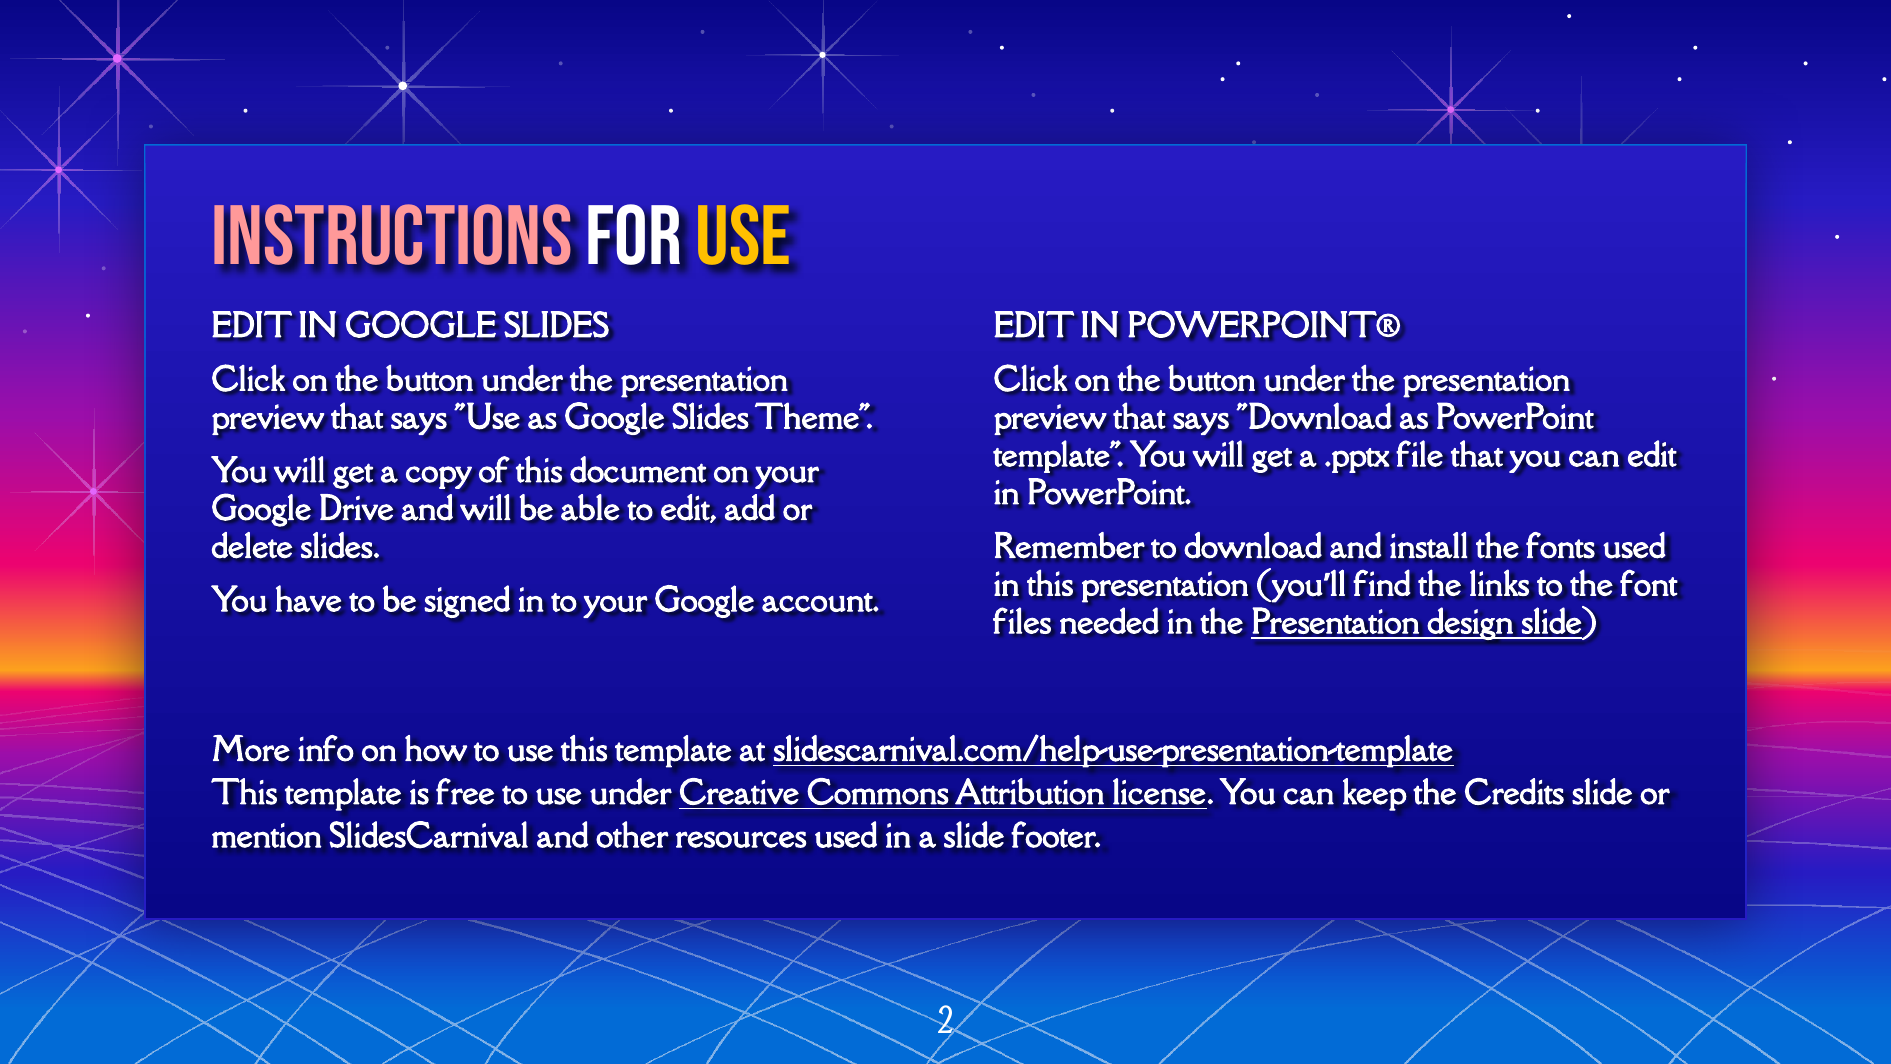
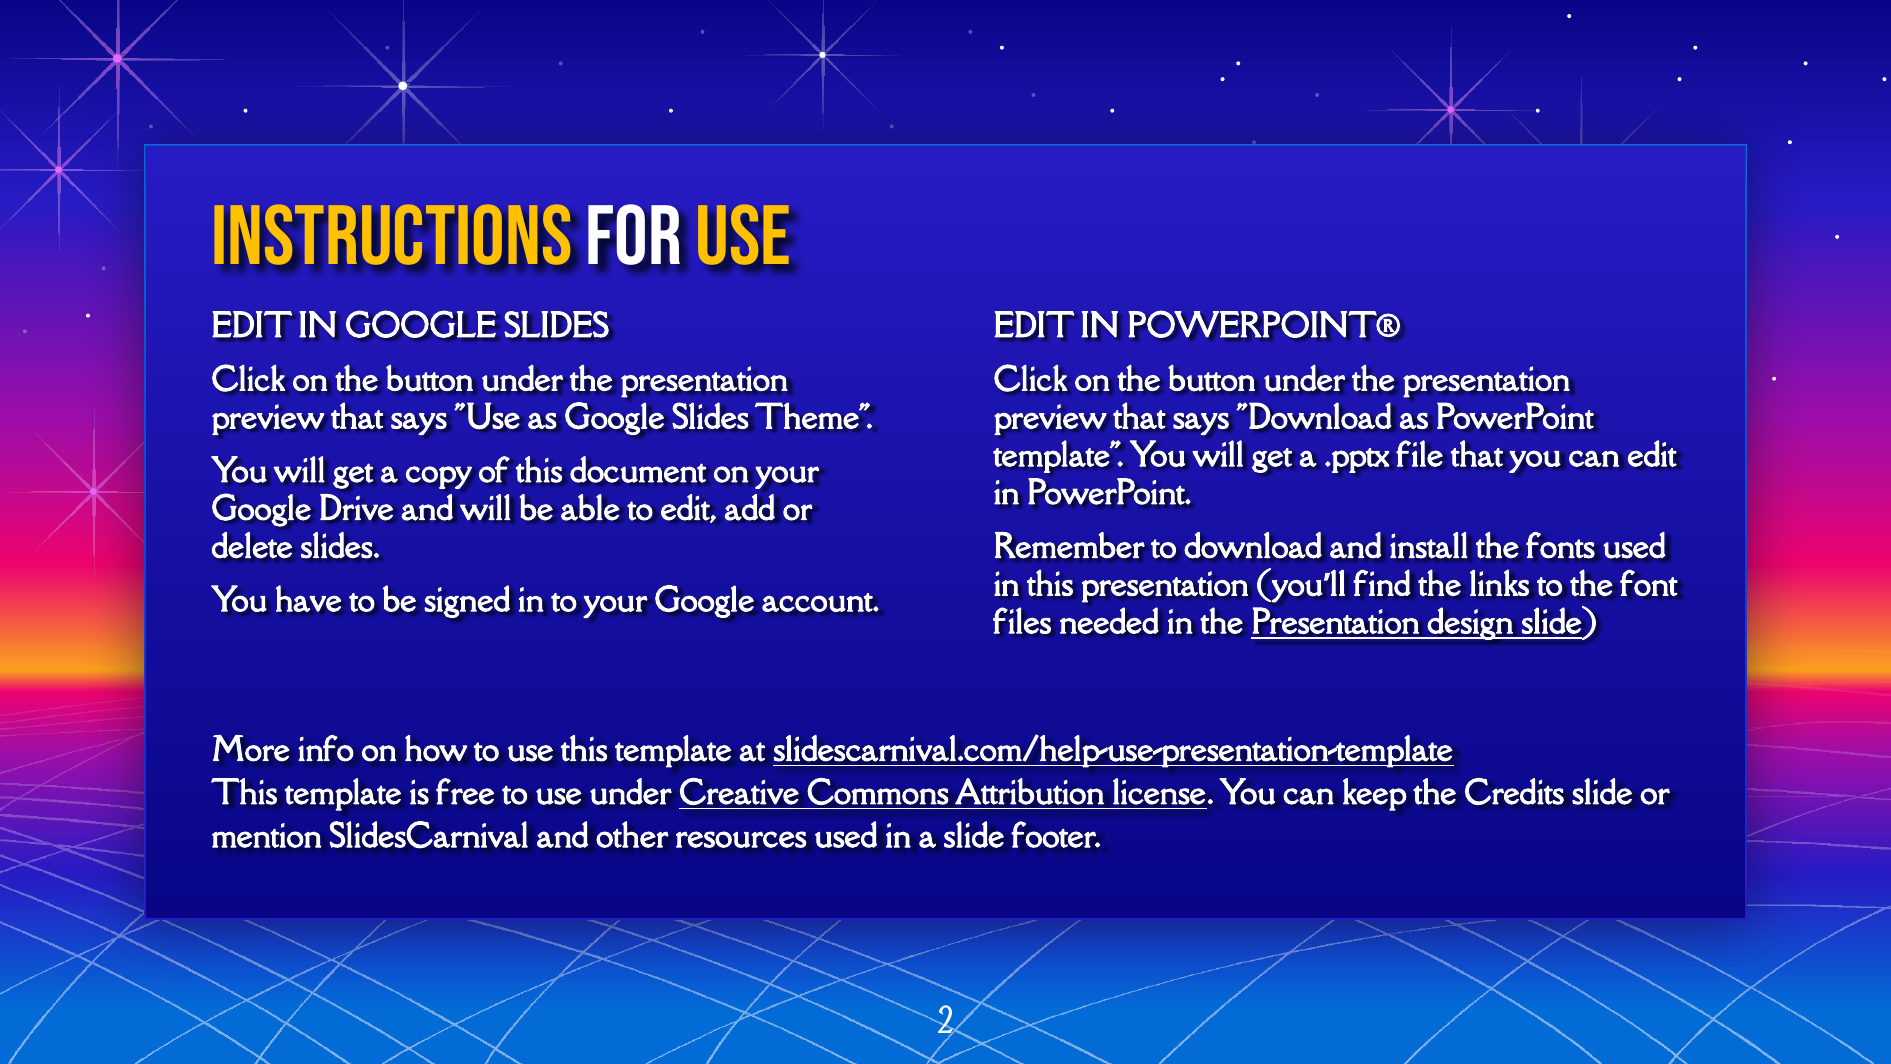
Instructions colour: pink -> yellow
